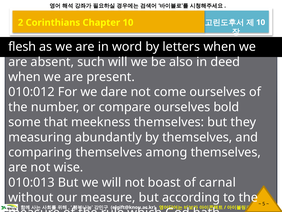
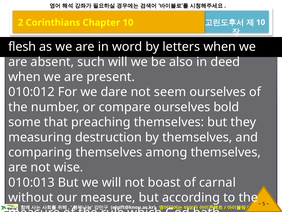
come: come -> seem
meekness: meekness -> preaching
abundantly: abundantly -> destruction
